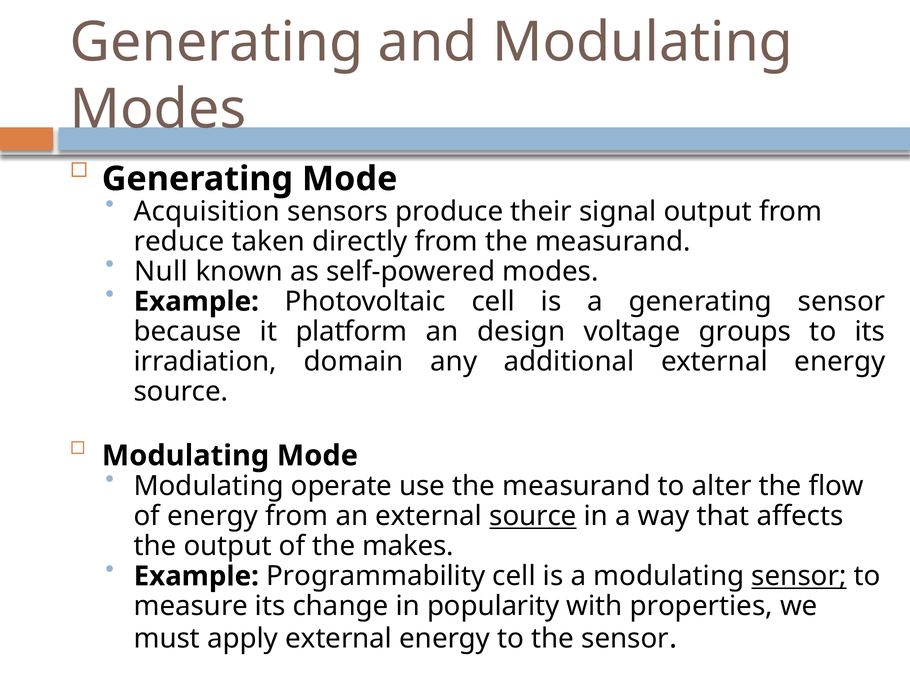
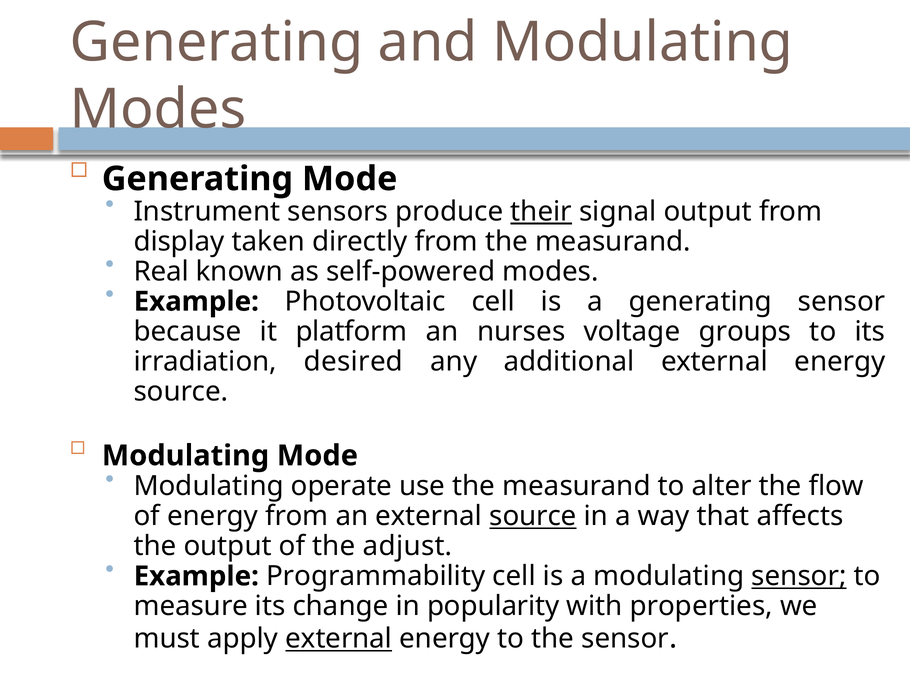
Acquisition: Acquisition -> Instrument
their underline: none -> present
reduce: reduce -> display
Null: Null -> Real
design: design -> nurses
domain: domain -> desired
makes: makes -> adjust
external at (339, 639) underline: none -> present
